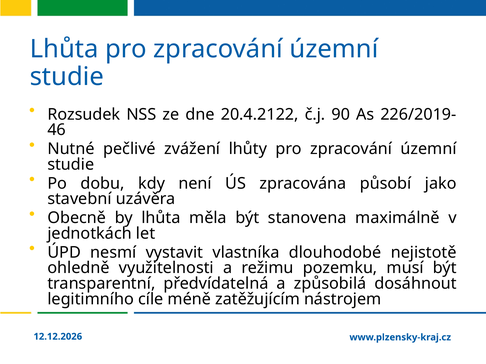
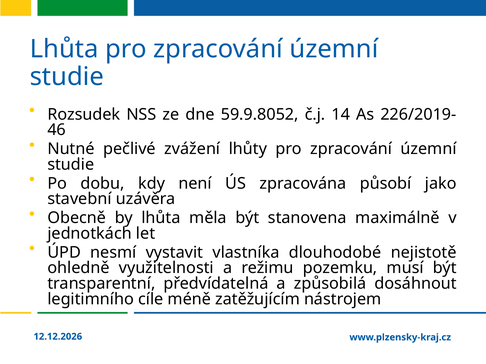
20.4.2122: 20.4.2122 -> 59.9.8052
90: 90 -> 14
